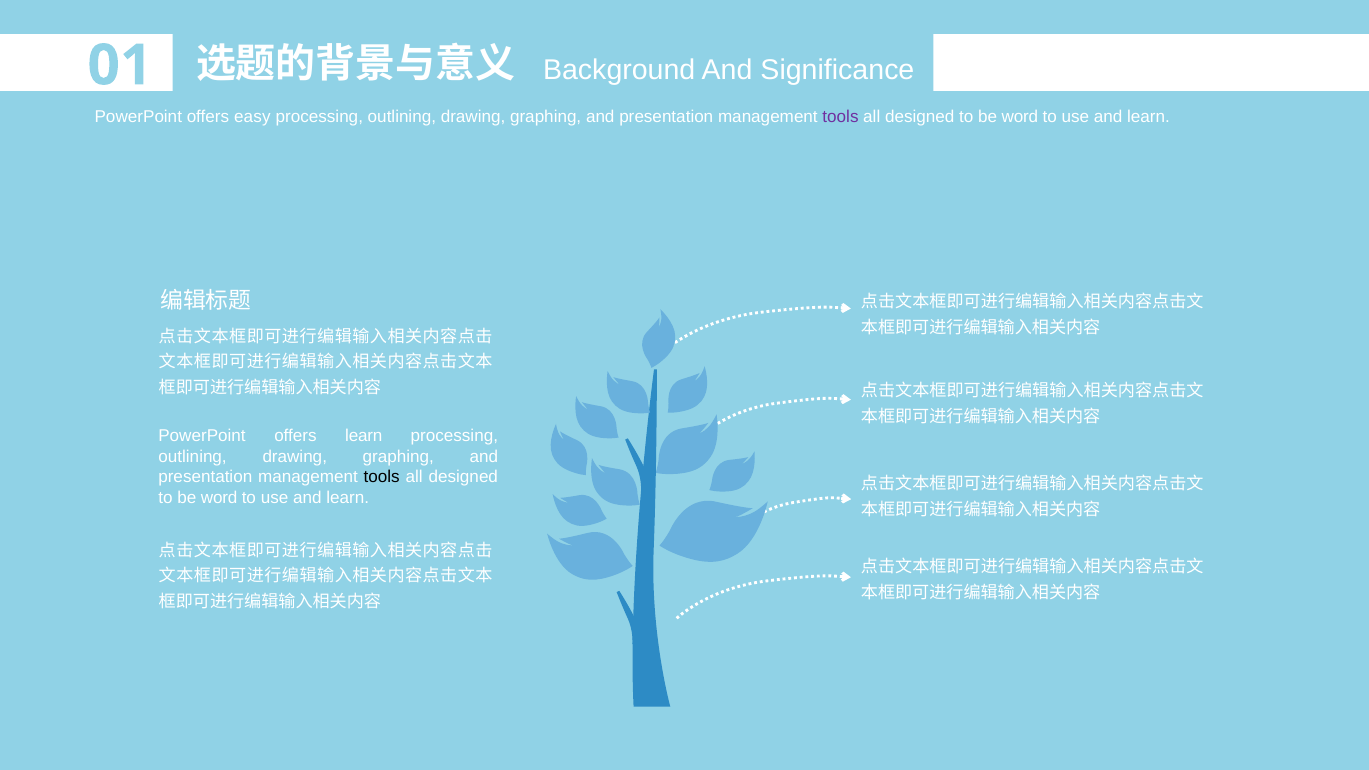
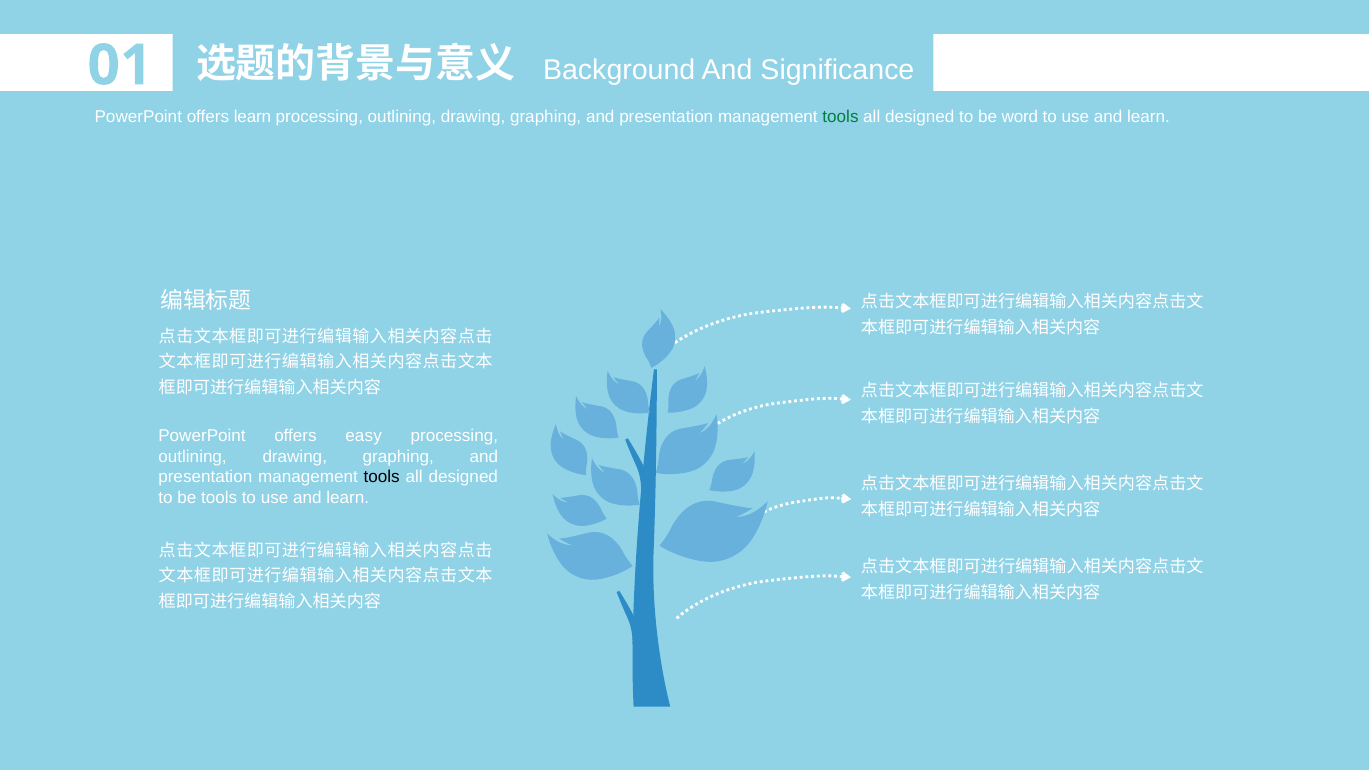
offers easy: easy -> learn
tools at (840, 117) colour: purple -> green
offers learn: learn -> easy
word at (219, 498): word -> tools
